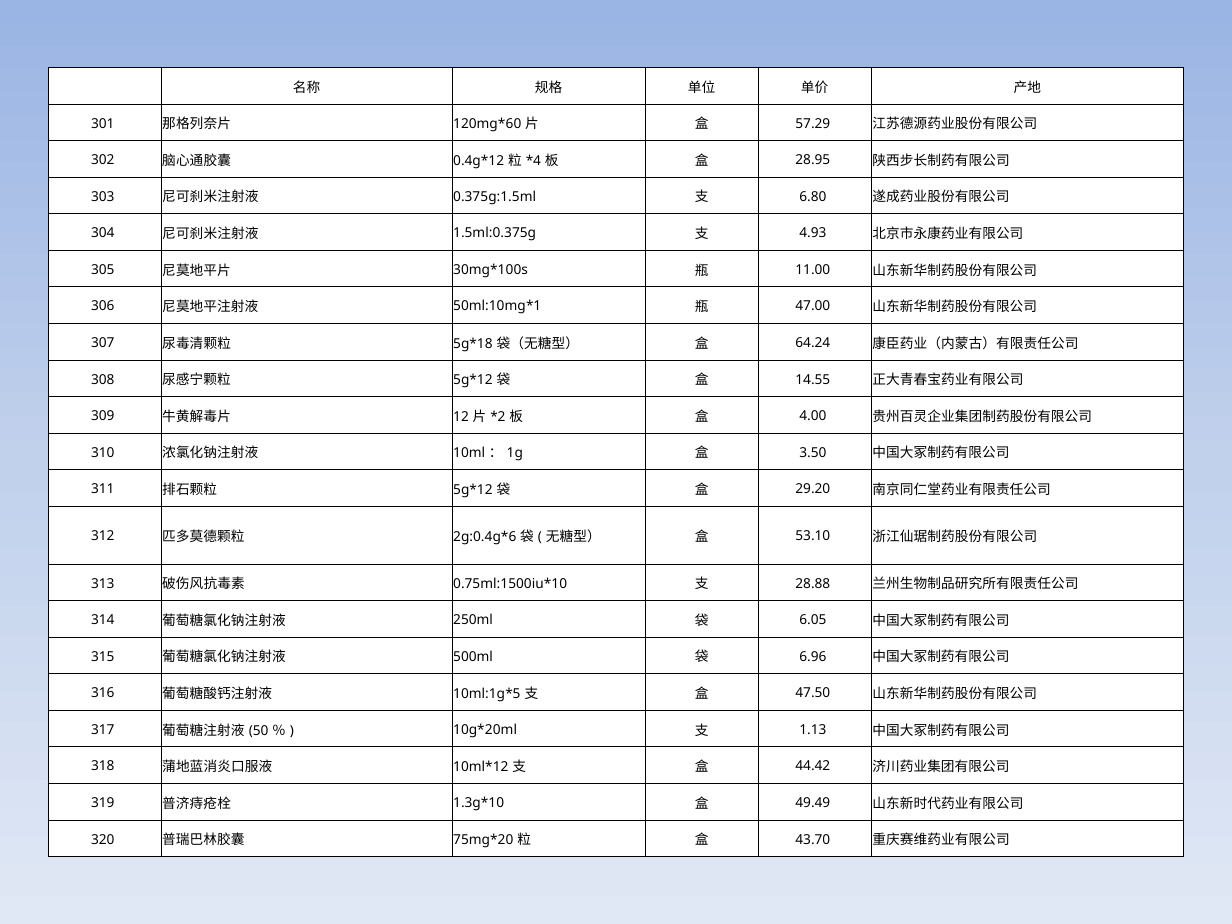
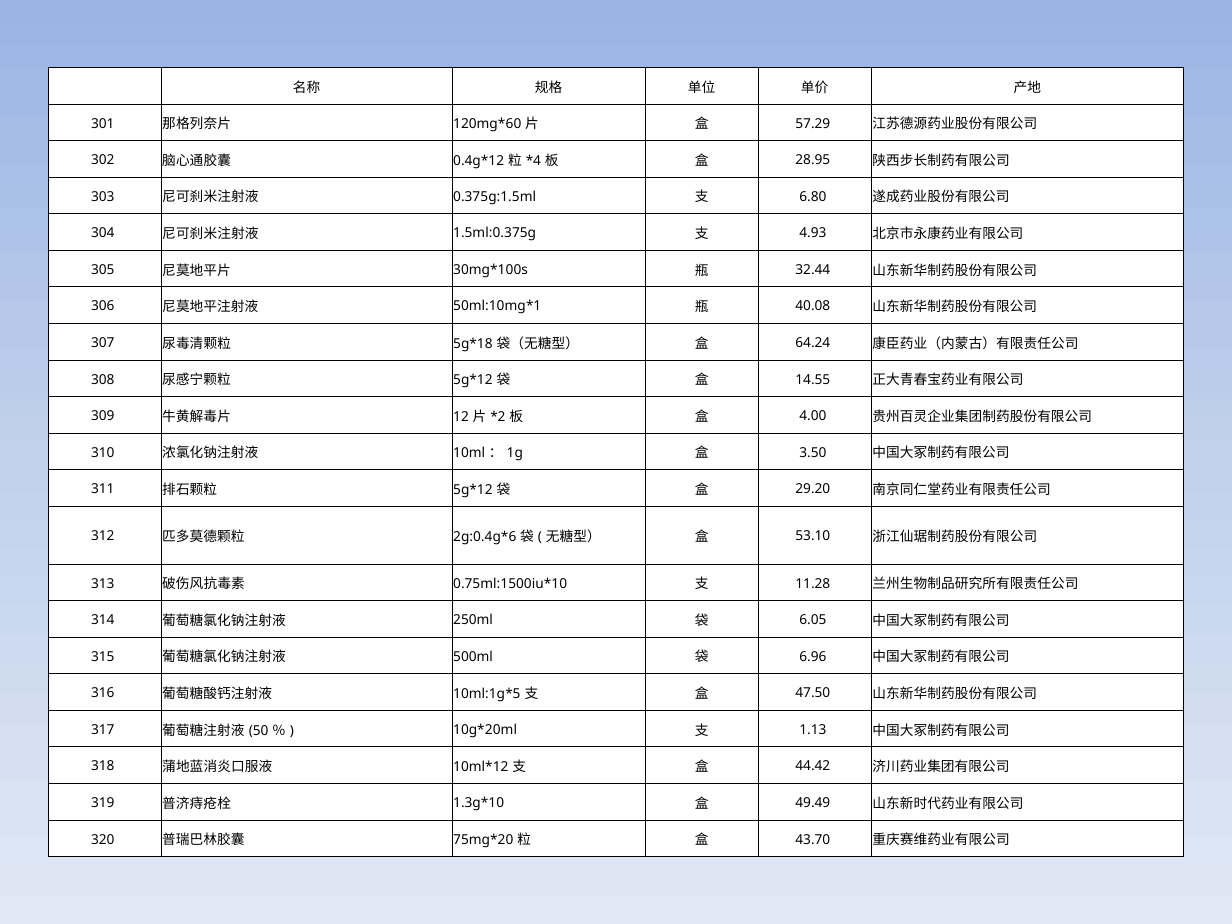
11.00: 11.00 -> 32.44
47.00: 47.00 -> 40.08
28.88: 28.88 -> 11.28
